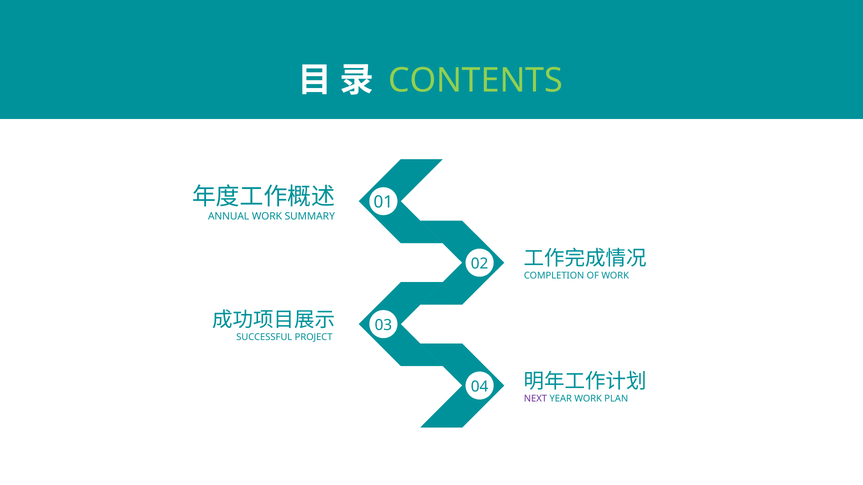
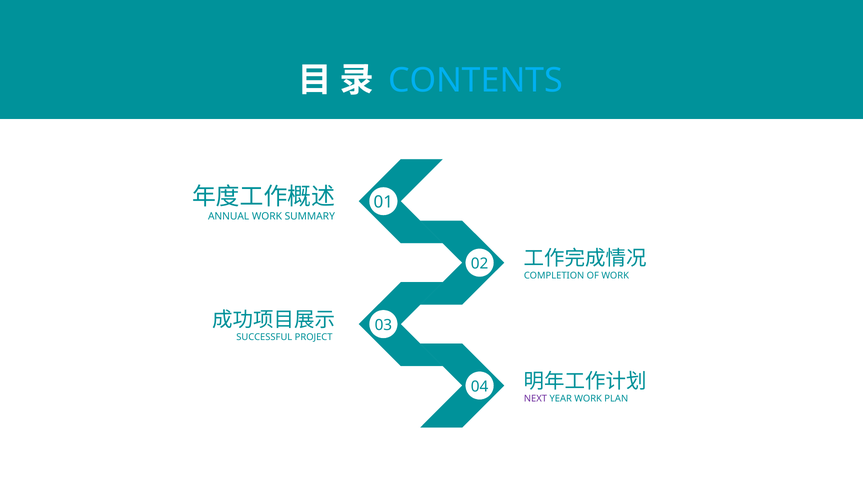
CONTENTS colour: light green -> light blue
